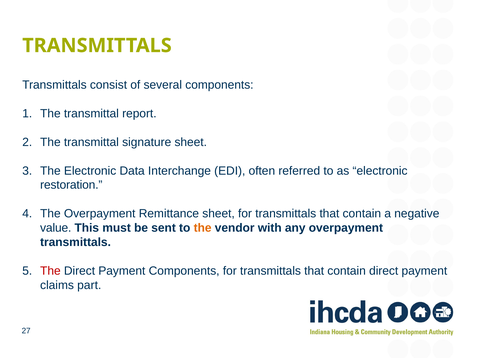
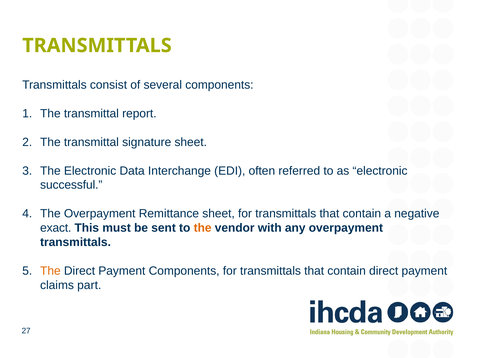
restoration: restoration -> successful
value: value -> exact
The at (50, 271) colour: red -> orange
